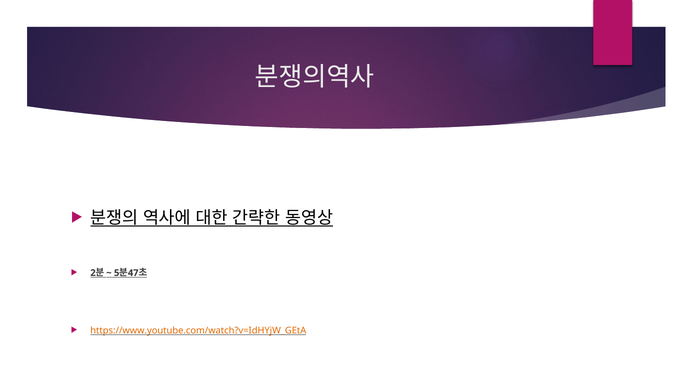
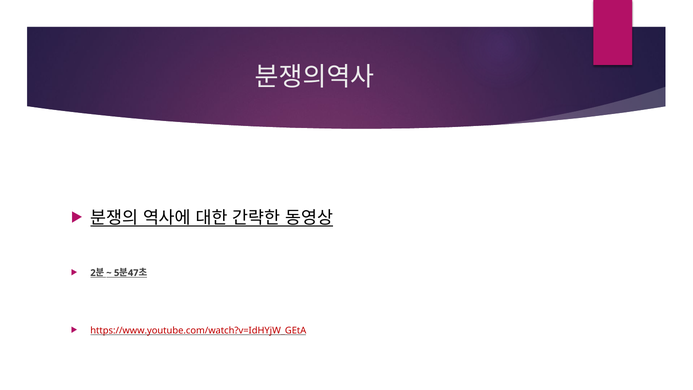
https://www.youtube.com/watch?v=IdHYjW_GEtA colour: orange -> red
